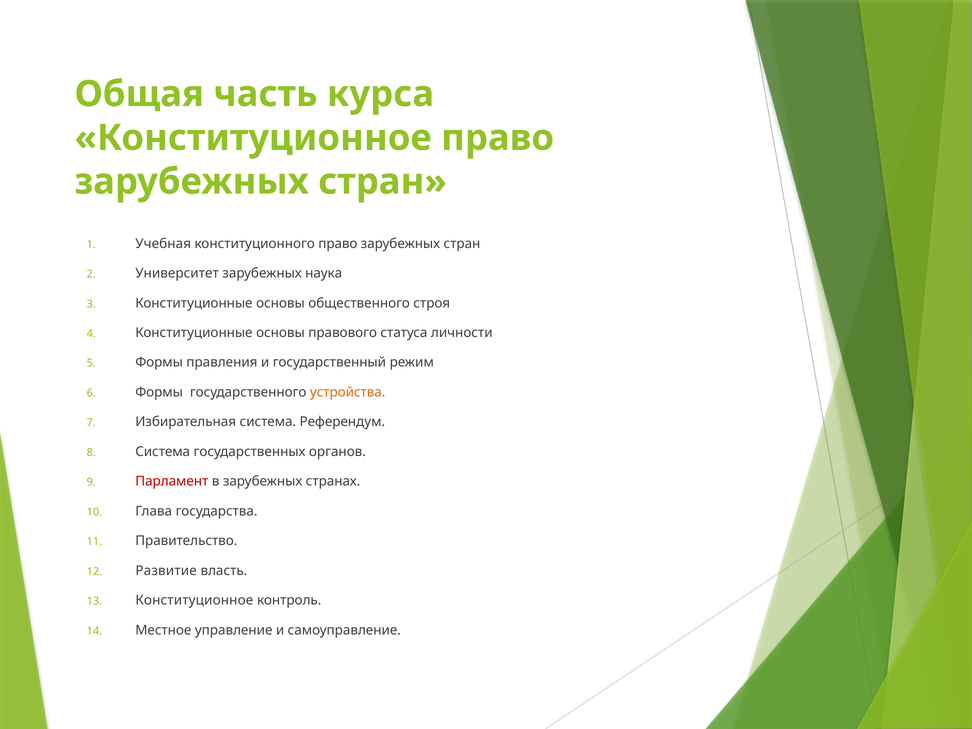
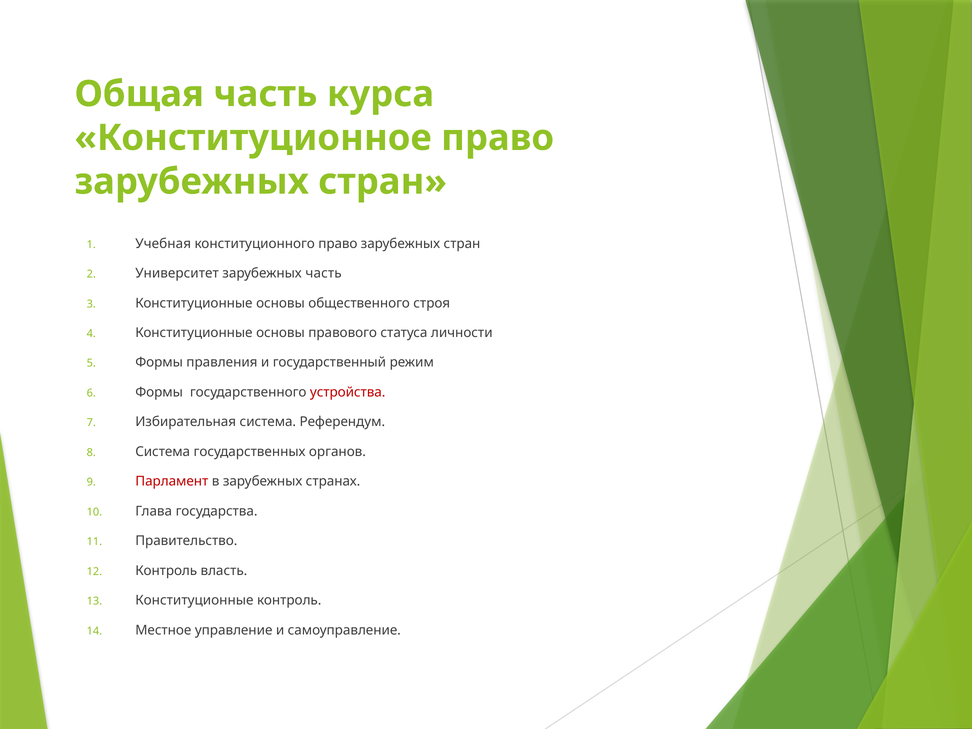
зарубежных наука: наука -> часть
устройства colour: orange -> red
Развитие at (166, 571): Развитие -> Контроль
Конституционное at (194, 600): Конституционное -> Конституционные
